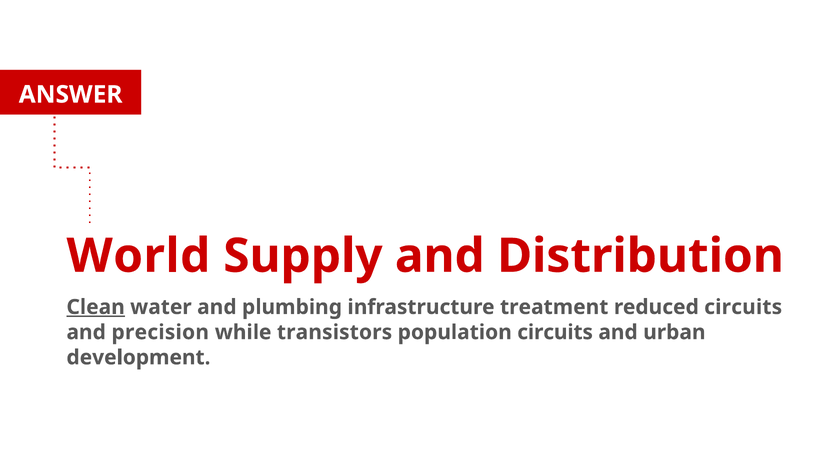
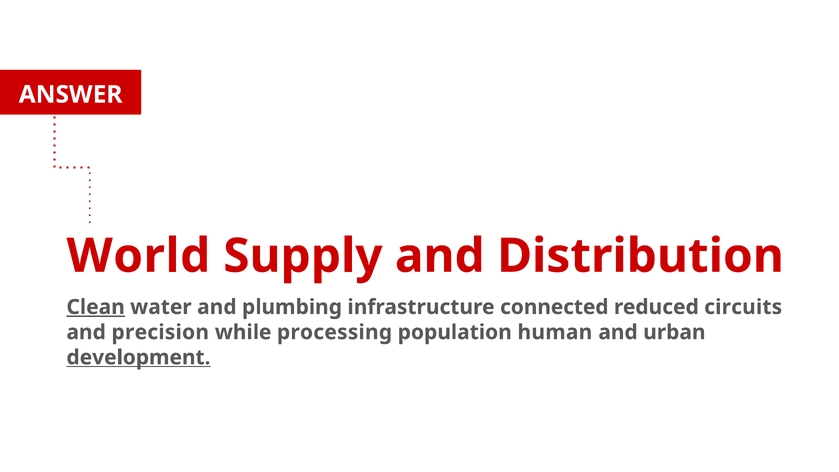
treatment: treatment -> connected
transistors: transistors -> processing
population circuits: circuits -> human
development underline: none -> present
